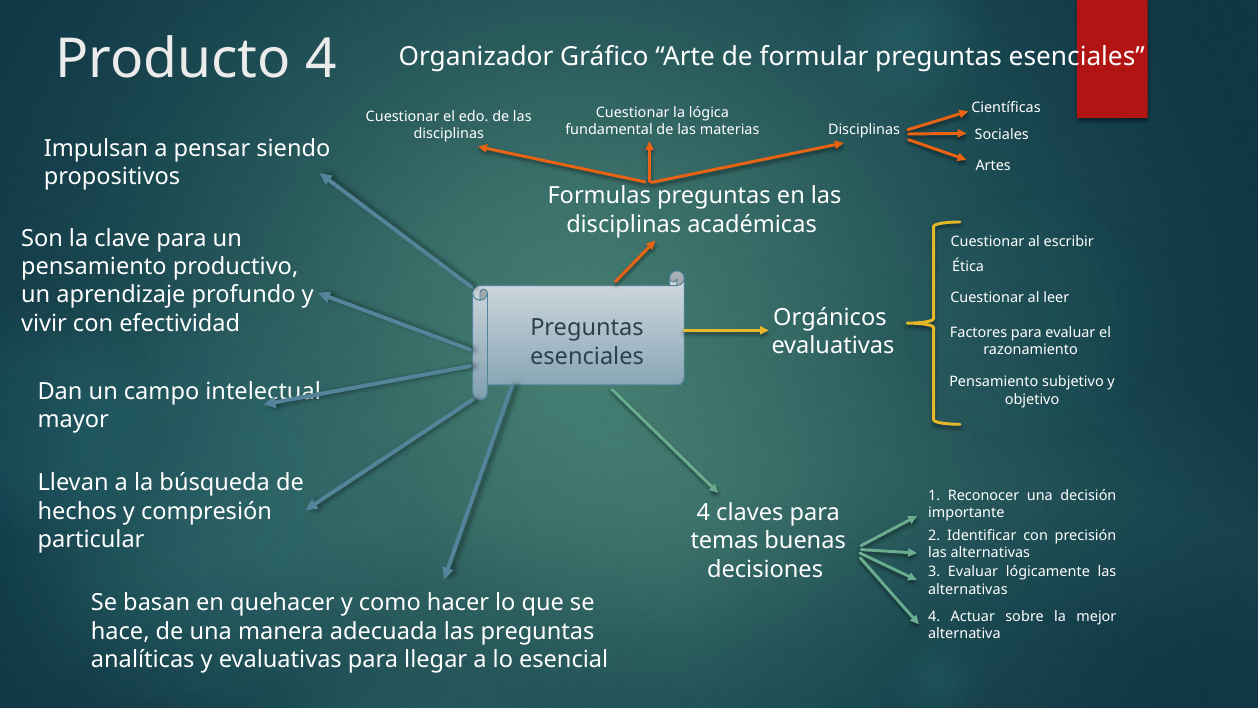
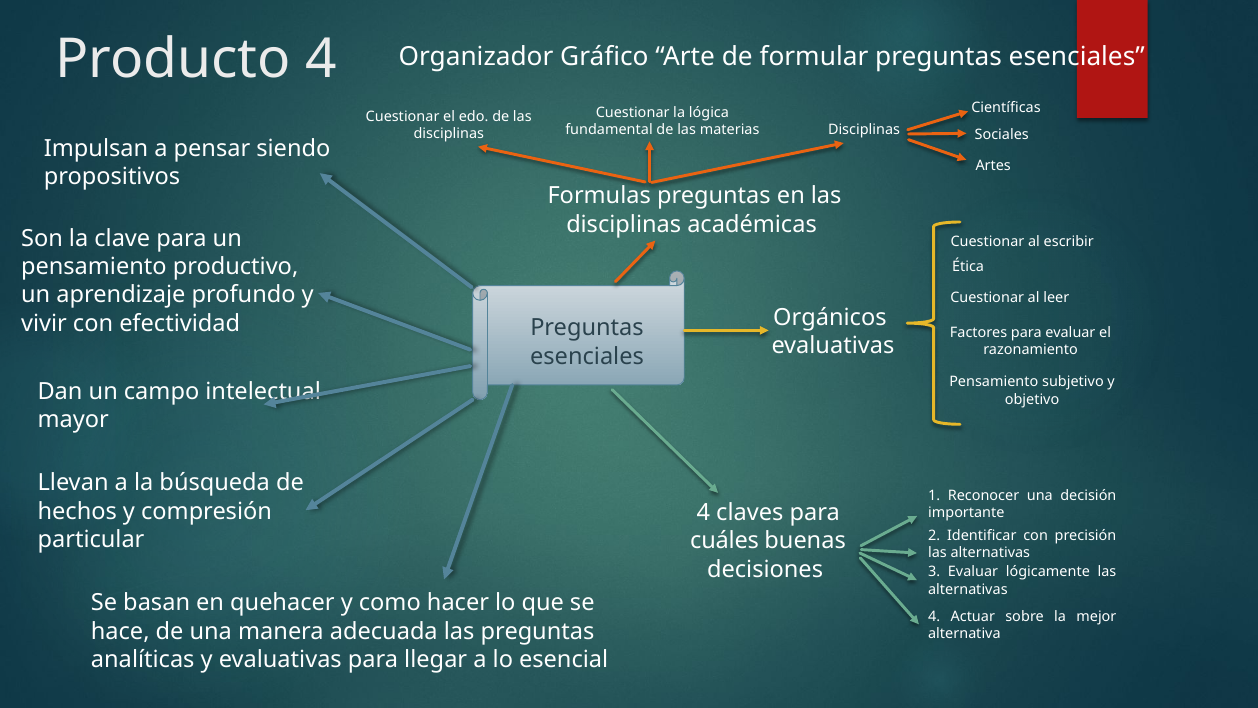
temas: temas -> cuáles
